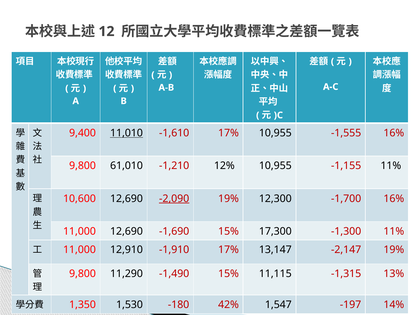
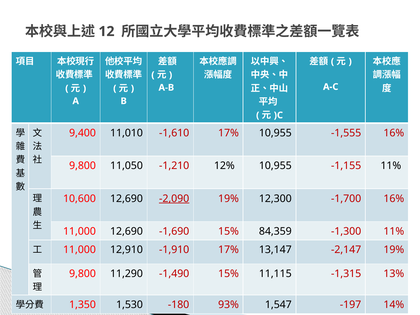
11,010 underline: present -> none
61,010: 61,010 -> 11,050
17,300: 17,300 -> 84,359
42%: 42% -> 93%
